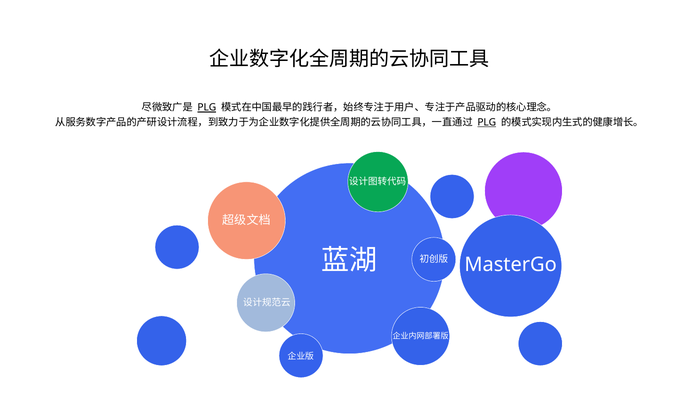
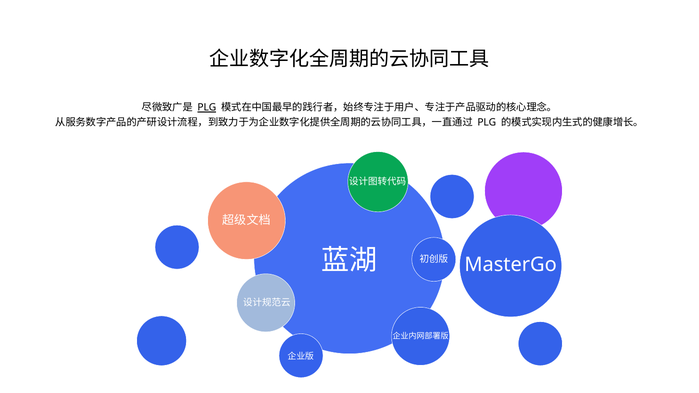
PLG at (487, 122) underline: present -> none
